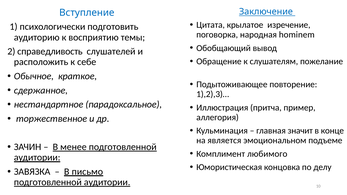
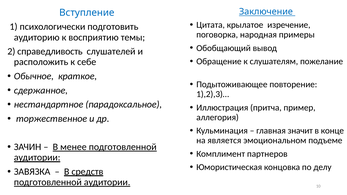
hominem: hominem -> примеры
любимого: любимого -> партнеров
письмо: письмо -> средств
